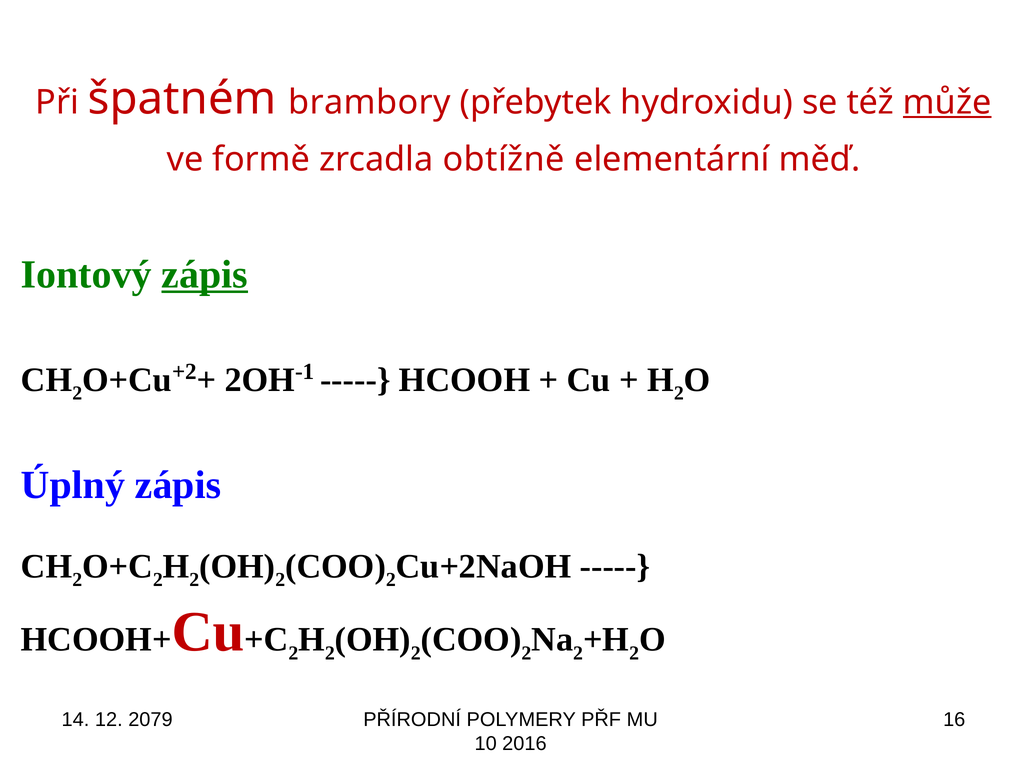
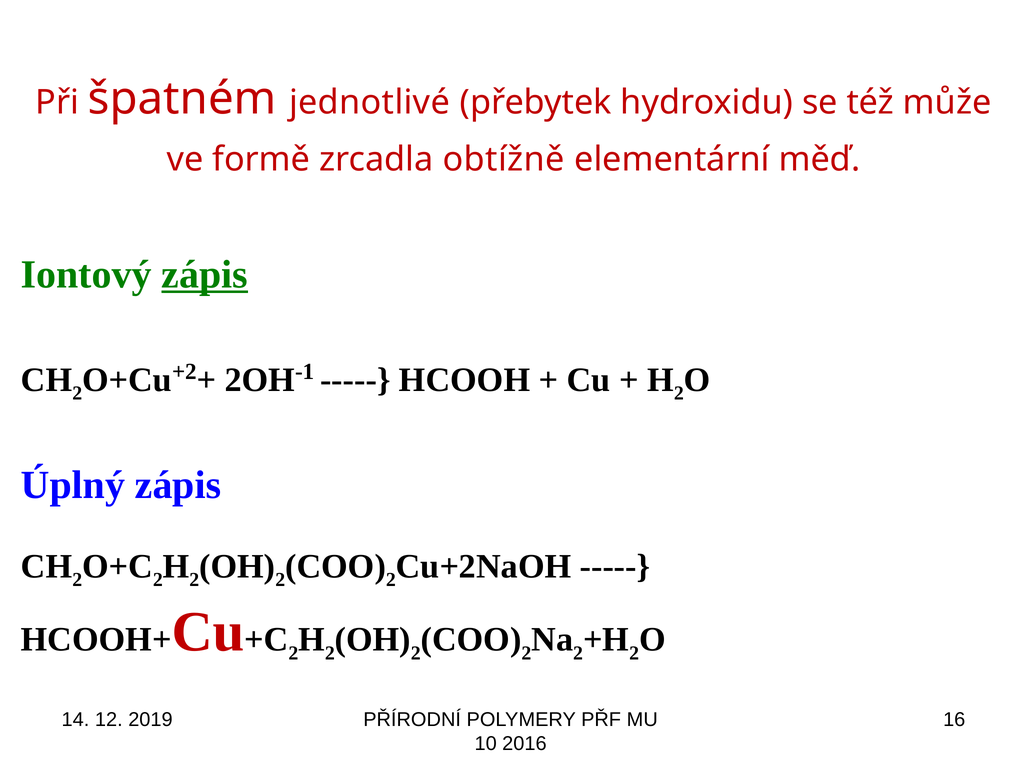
brambory: brambory -> jednotlivé
může underline: present -> none
2079: 2079 -> 2019
